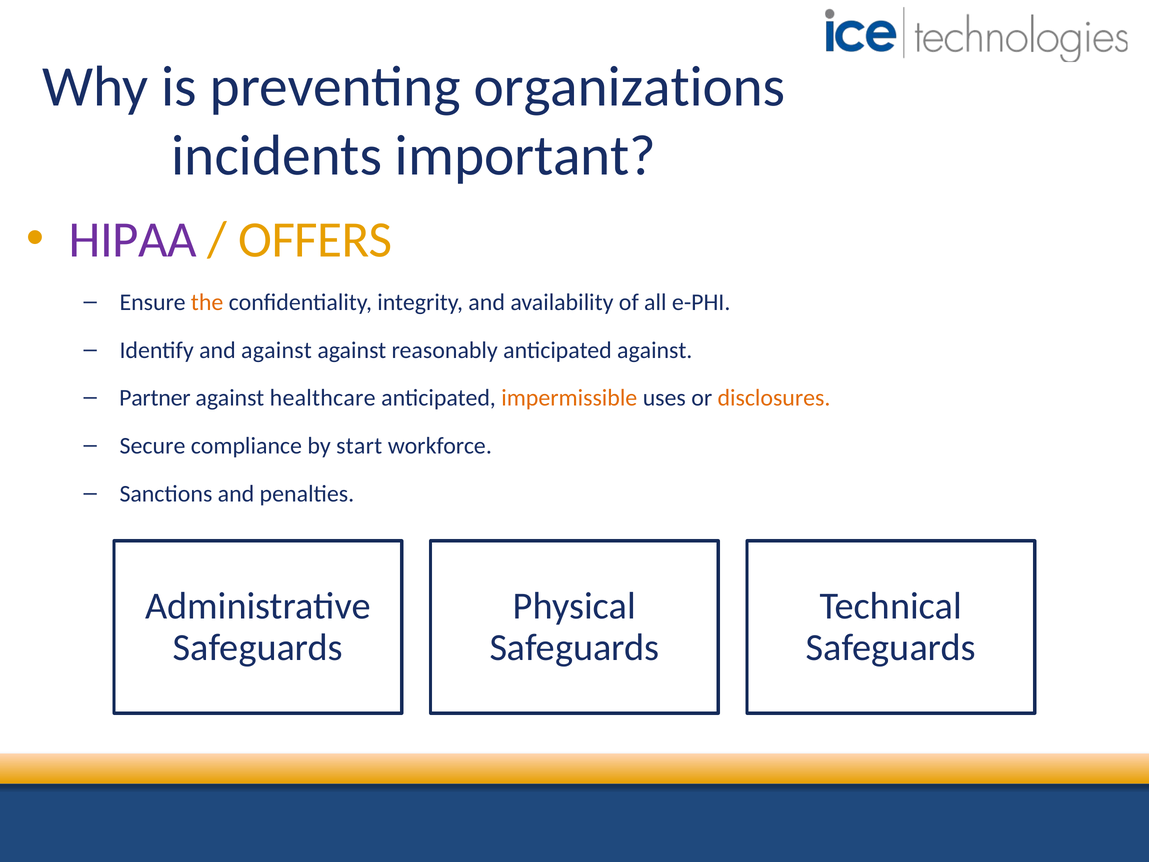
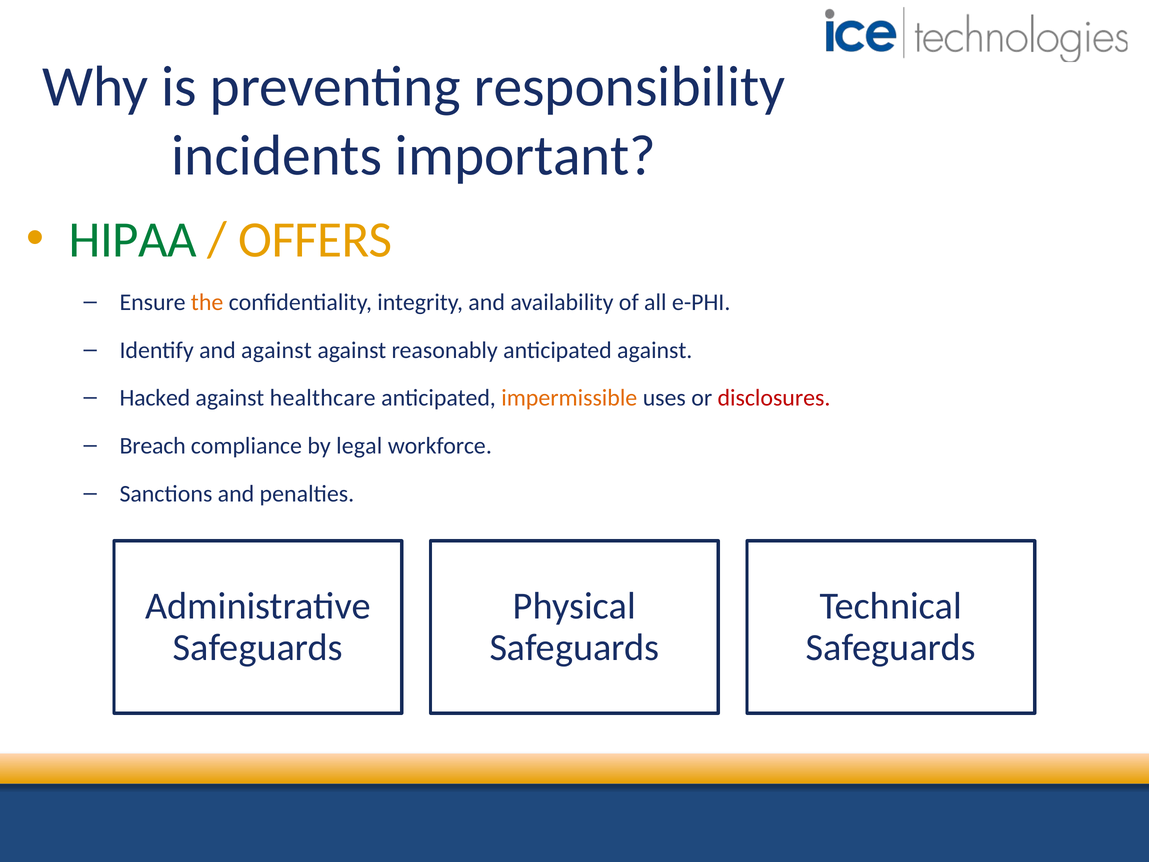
organizations: organizations -> responsibility
HIPAA colour: purple -> green
Partner: Partner -> Hacked
disclosures colour: orange -> red
Secure: Secure -> Breach
start: start -> legal
